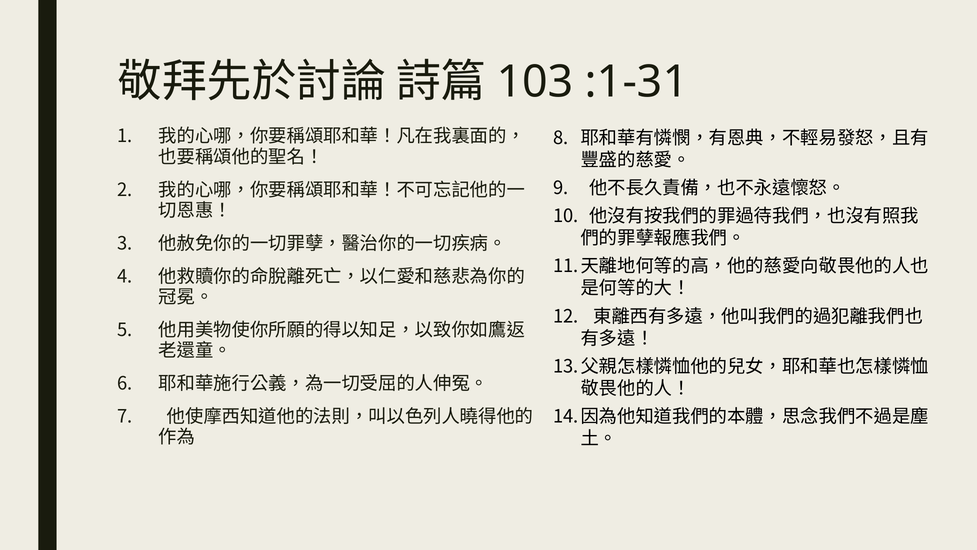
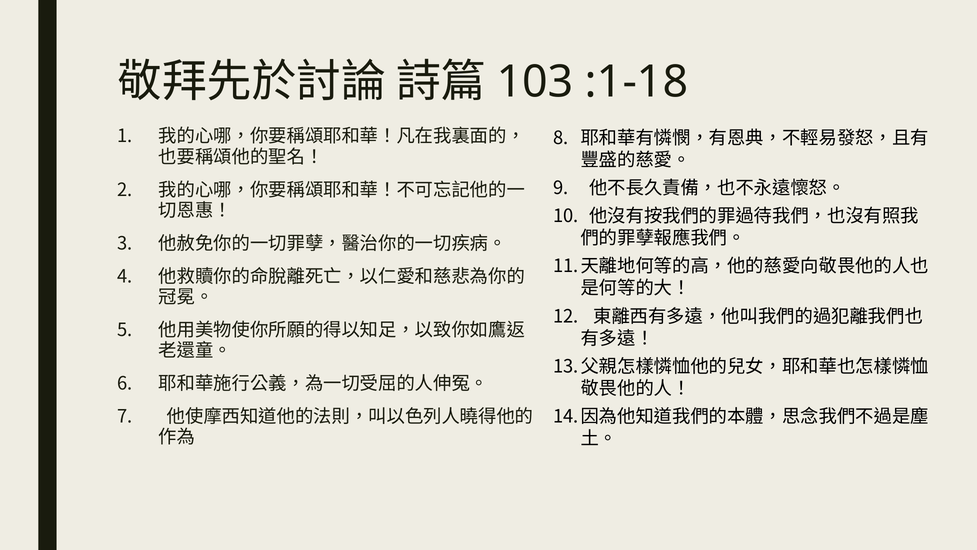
:1-31: :1-31 -> :1-18
